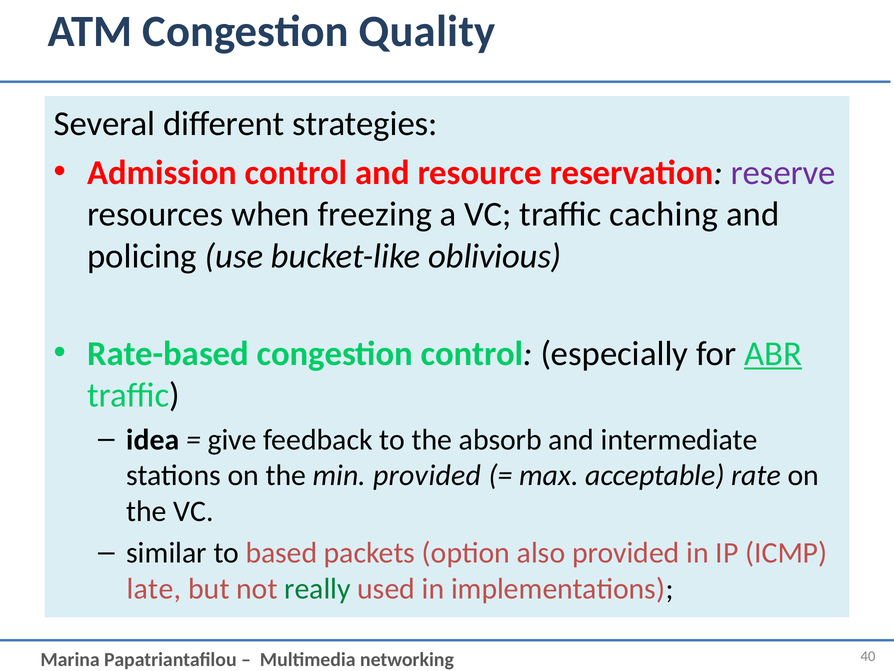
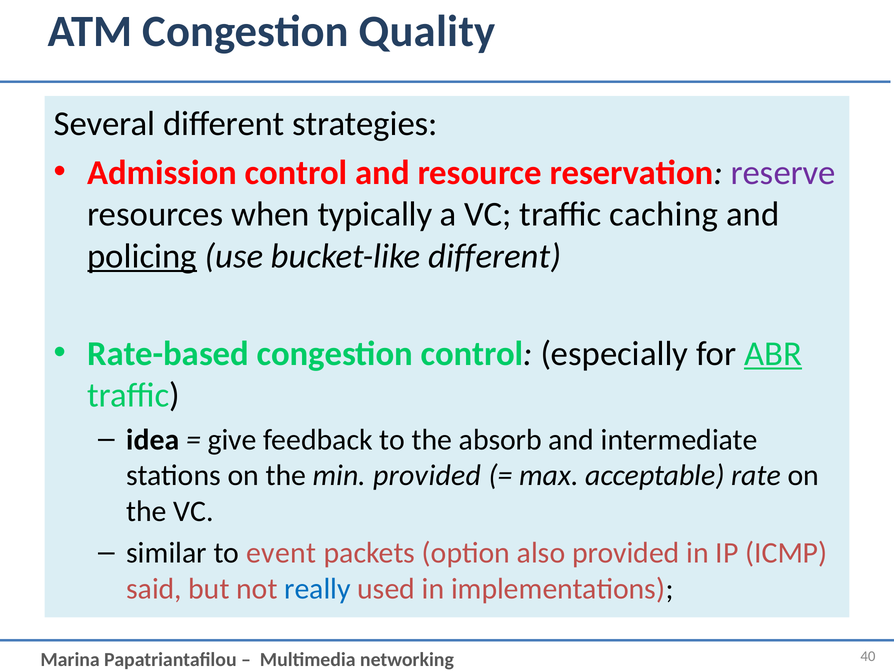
freezing: freezing -> typically
policing underline: none -> present
bucket-like oblivious: oblivious -> different
based: based -> event
late: late -> said
really colour: green -> blue
